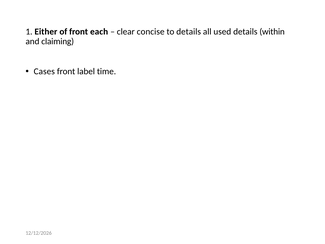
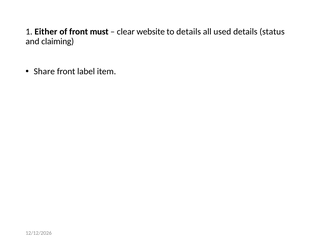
each: each -> must
concise: concise -> website
within: within -> status
Cases: Cases -> Share
time: time -> item
